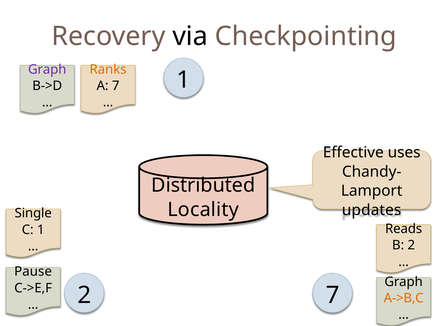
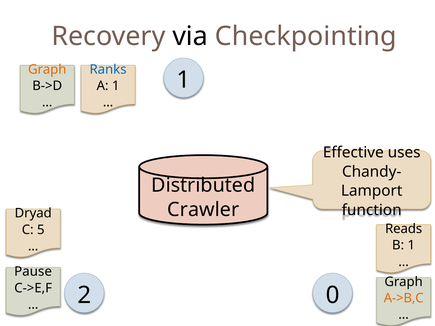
Graph at (47, 70) colour: purple -> orange
Ranks colour: orange -> blue
A 7: 7 -> 1
Locality: Locality -> Crawler
updates: updates -> function
Single: Single -> Dryad
C 1: 1 -> 5
B 2: 2 -> 1
2 7: 7 -> 0
